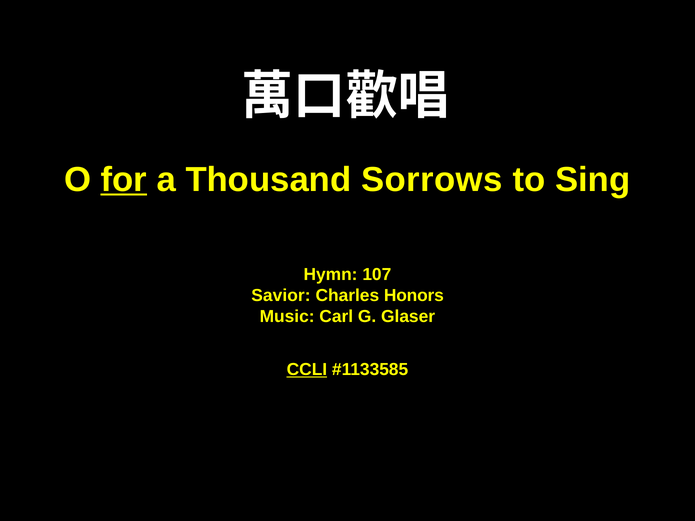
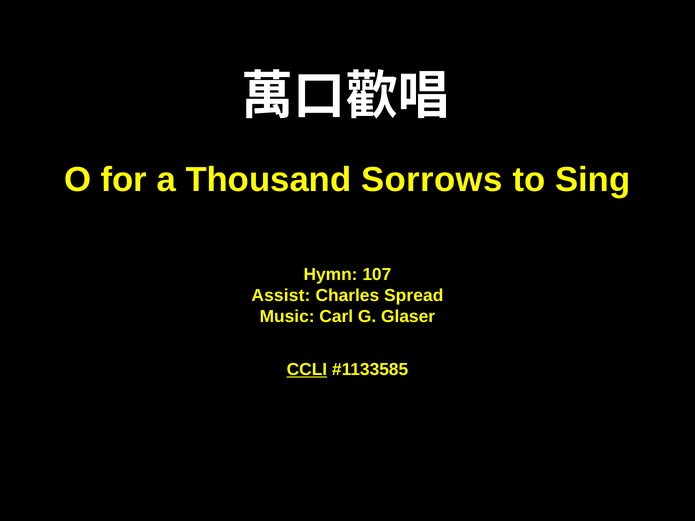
for underline: present -> none
Savior: Savior -> Assist
Honors: Honors -> Spread
